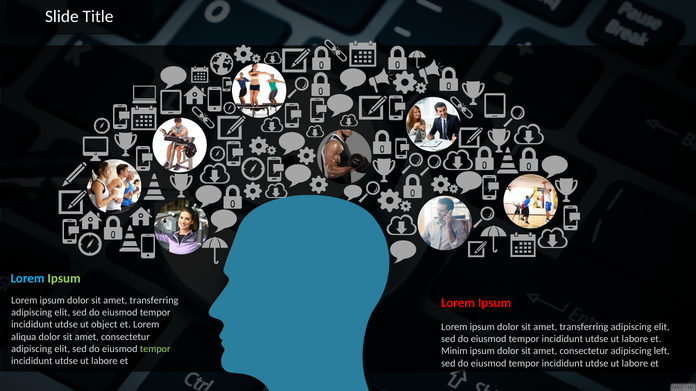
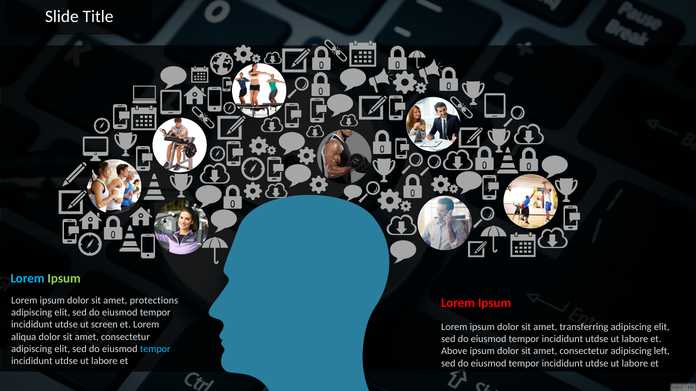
transferring at (154, 301): transferring -> protections
object: object -> screen
tempor at (155, 349) colour: light green -> light blue
Minim: Minim -> Above
